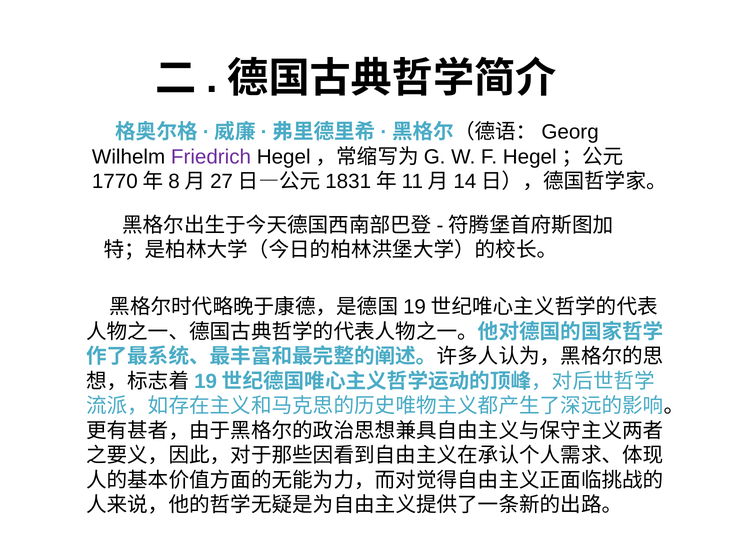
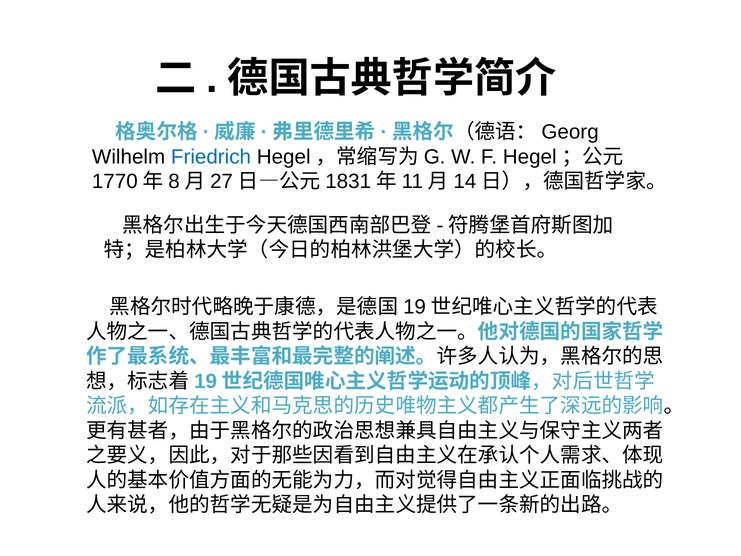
Friedrich colour: purple -> blue
